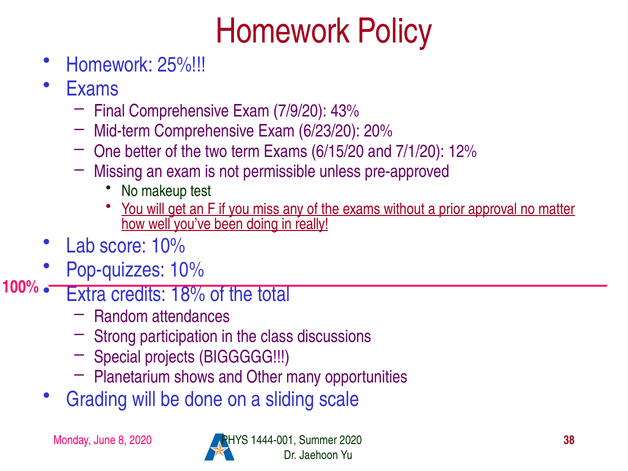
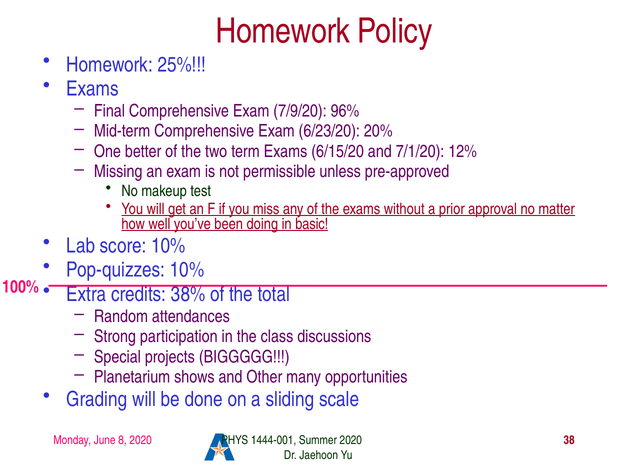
43%: 43% -> 96%
really: really -> basic
18%: 18% -> 38%
